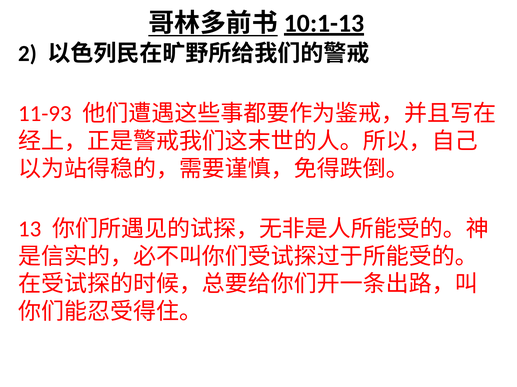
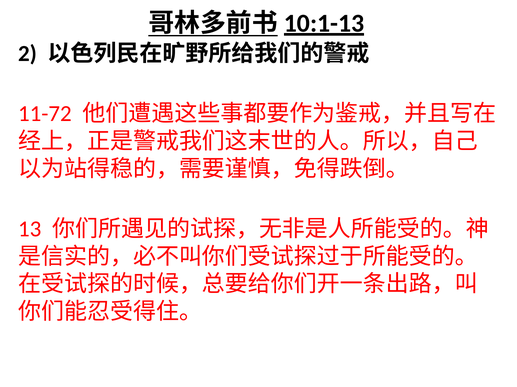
11-93: 11-93 -> 11-72
